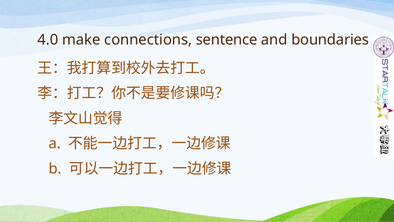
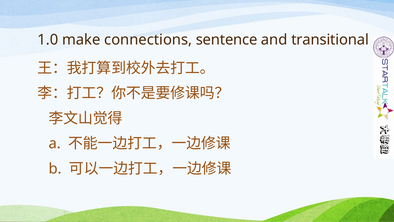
4.0: 4.0 -> 1.0
boundaries: boundaries -> transitional
